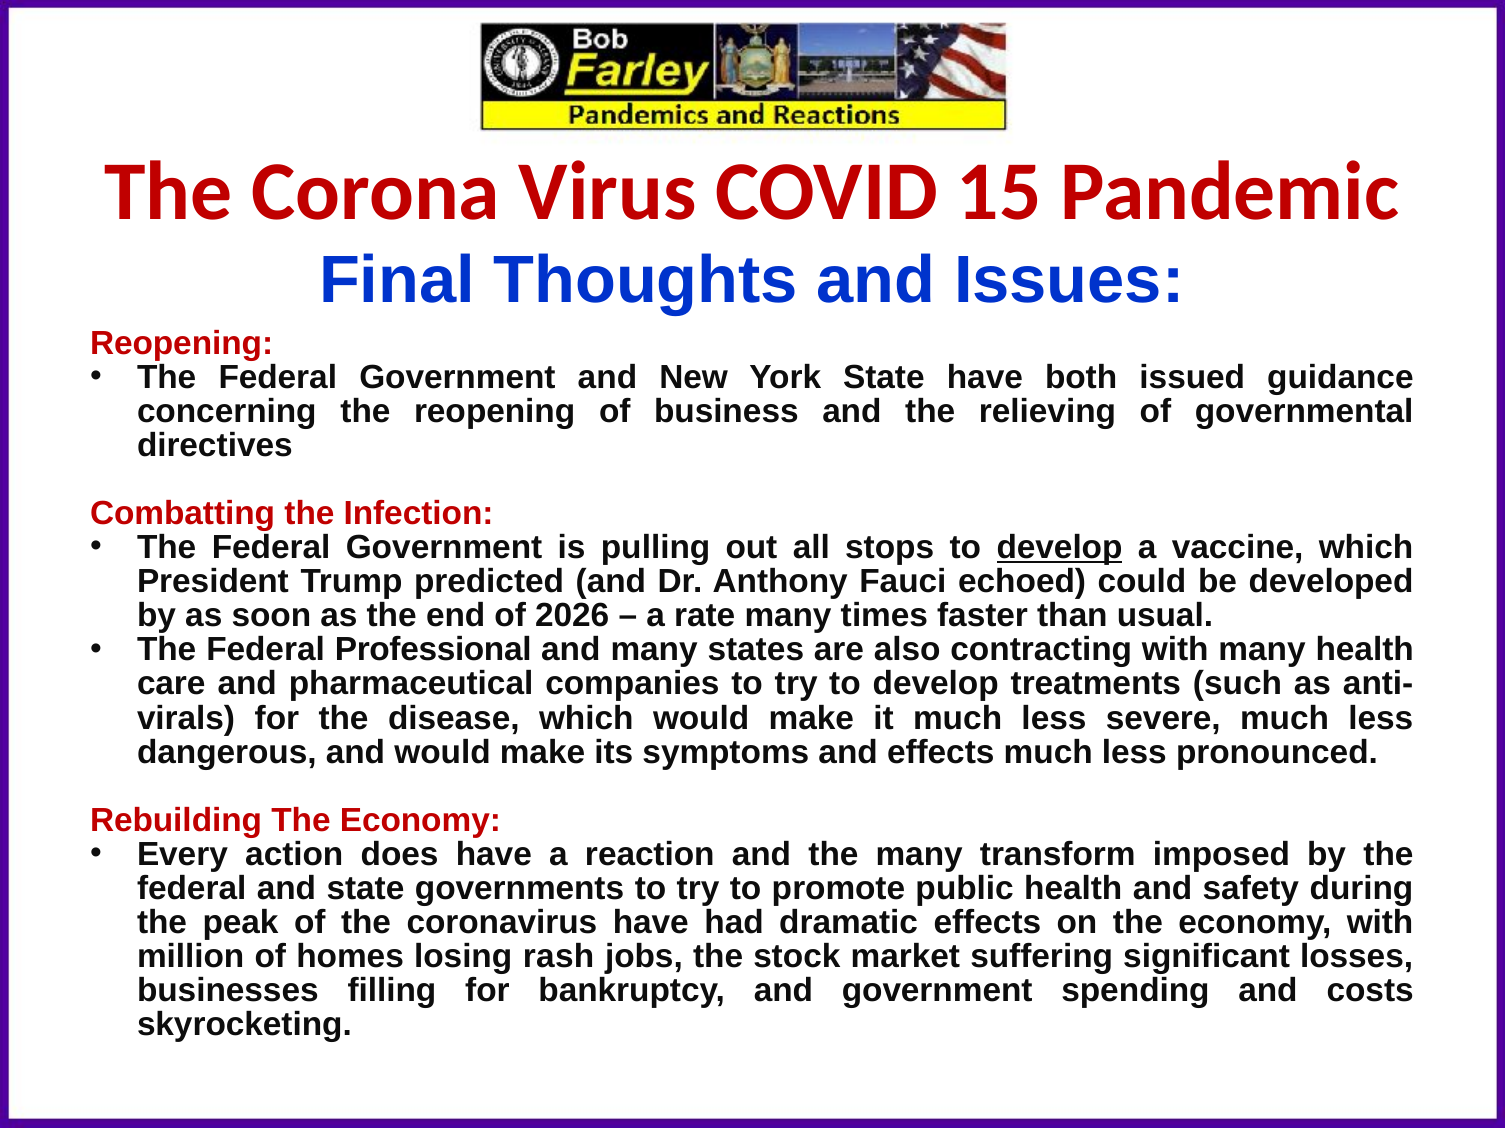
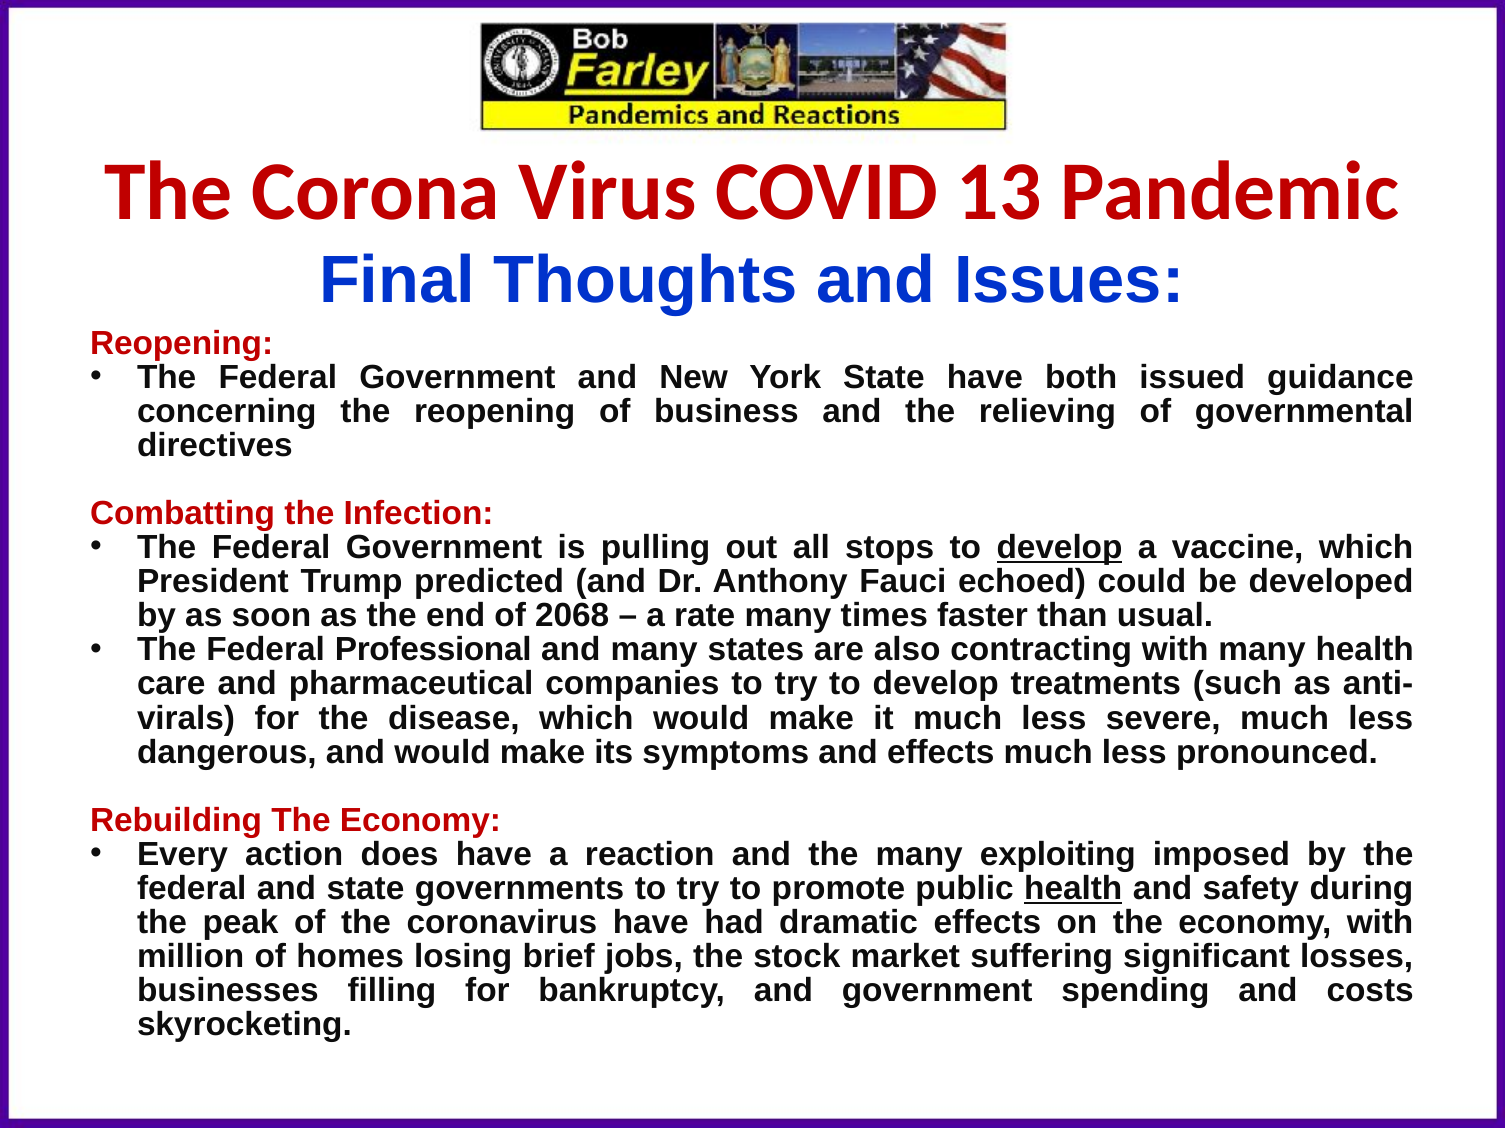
15: 15 -> 13
2026: 2026 -> 2068
transform: transform -> exploiting
health at (1073, 889) underline: none -> present
rash: rash -> brief
